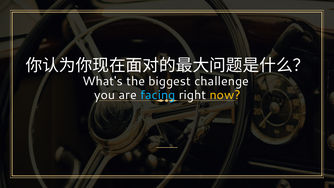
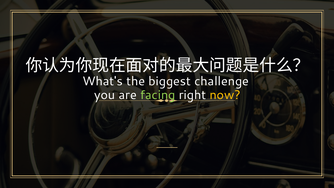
facing colour: light blue -> light green
